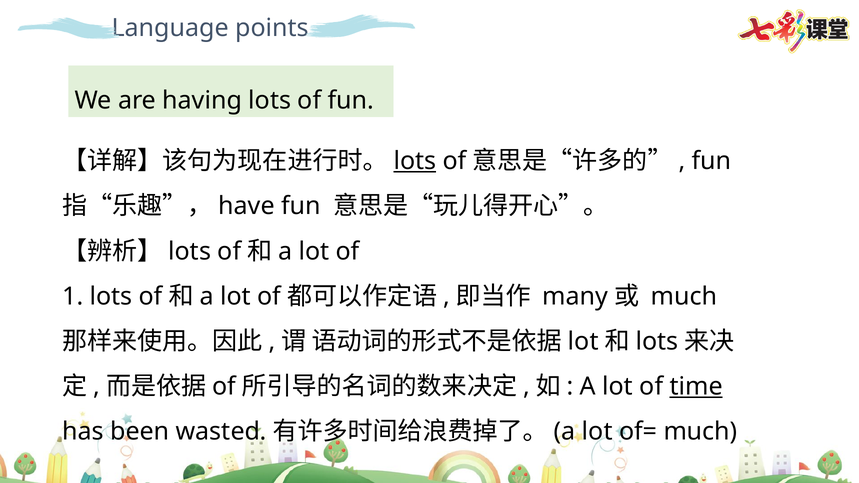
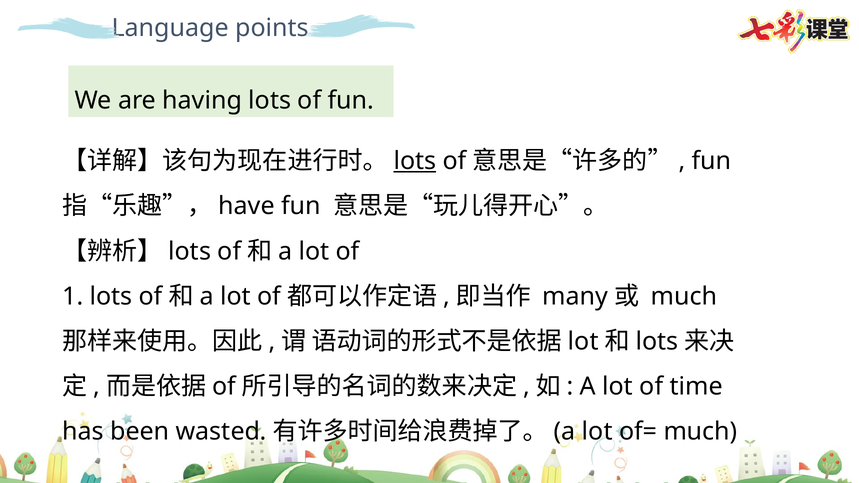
time underline: present -> none
